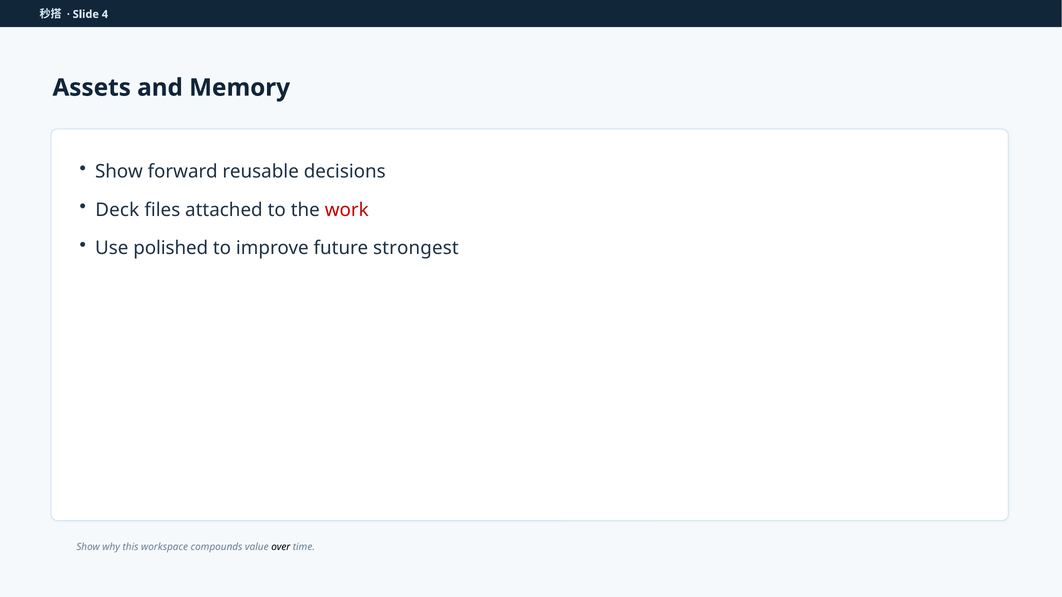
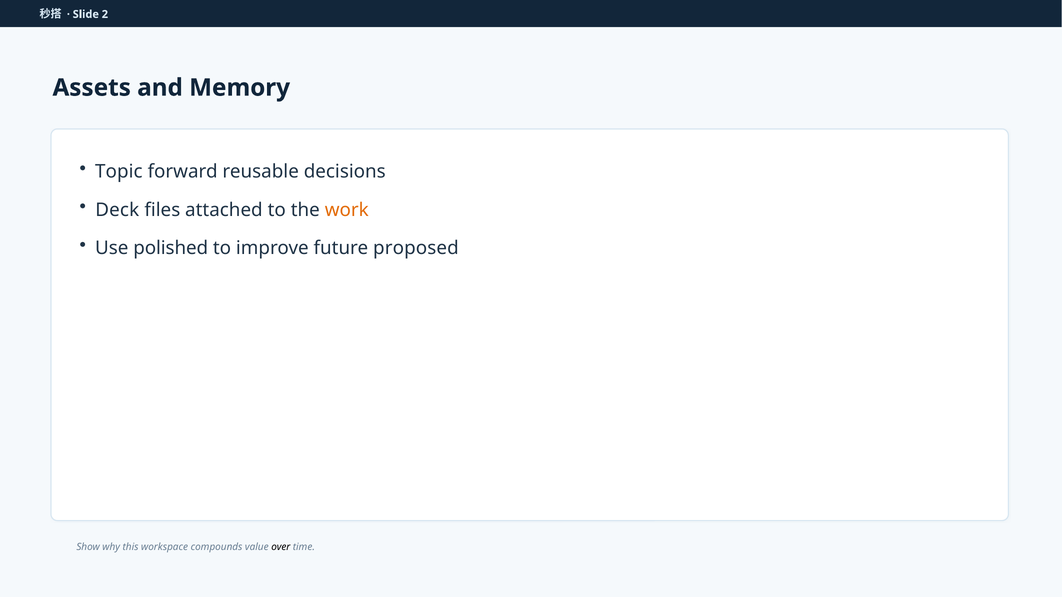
4: 4 -> 2
Show at (119, 172): Show -> Topic
work colour: red -> orange
strongest: strongest -> proposed
